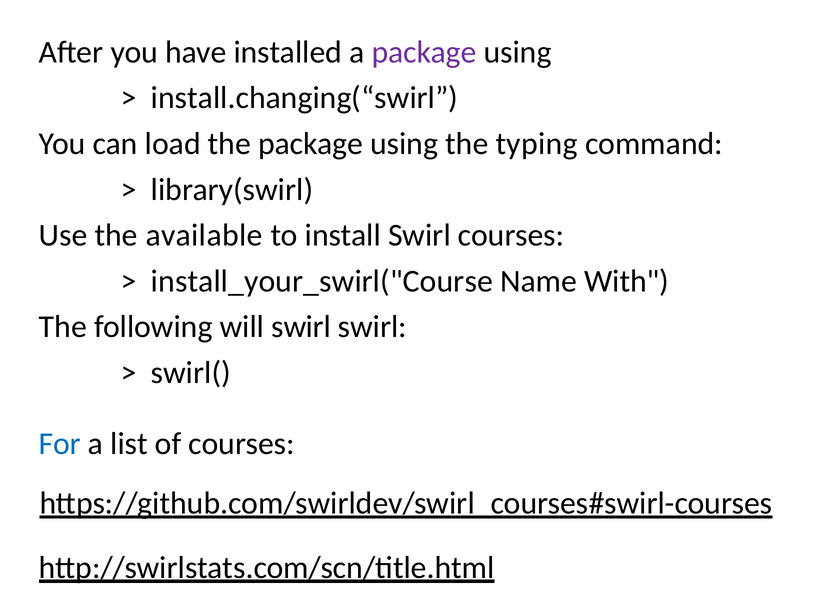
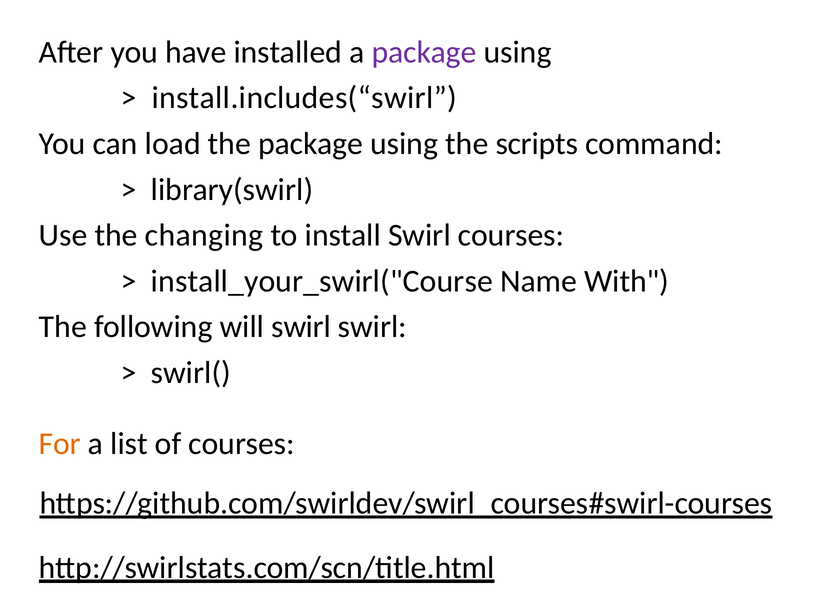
install.changing(“swirl: install.changing(“swirl -> install.includes(“swirl
typing: typing -> scripts
available: available -> changing
For colour: blue -> orange
